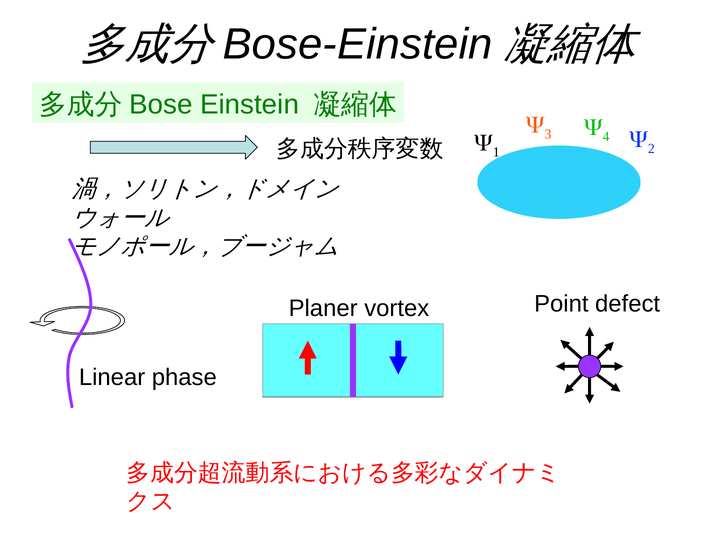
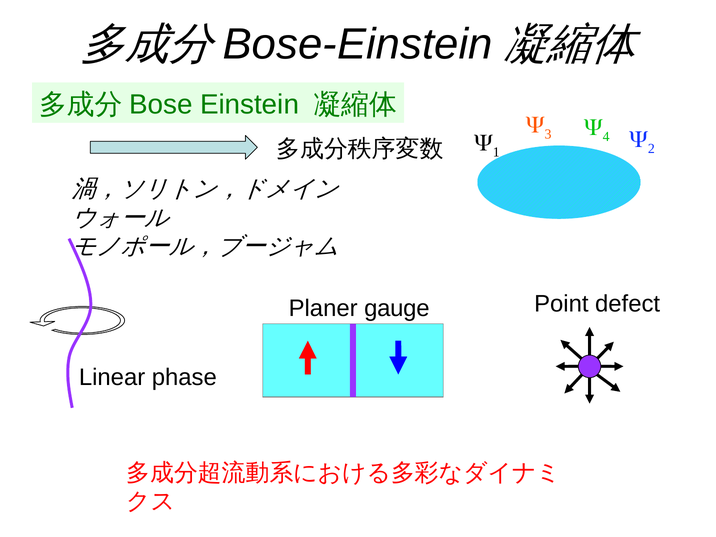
vortex: vortex -> gauge
